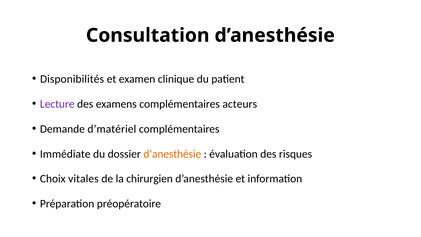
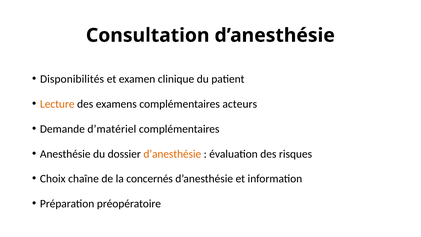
Lecture colour: purple -> orange
Immédiate: Immédiate -> Anesthésie
vitales: vitales -> chaîne
chirurgien: chirurgien -> concernés
